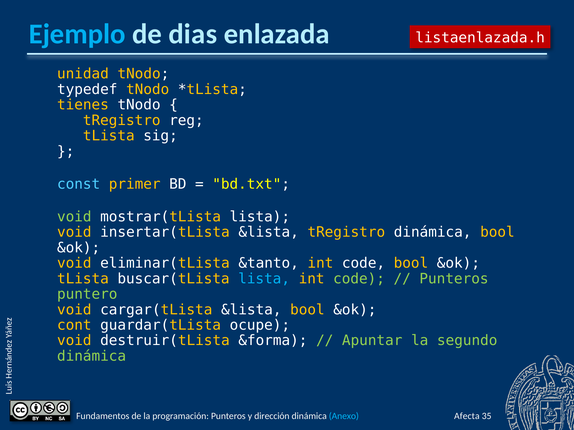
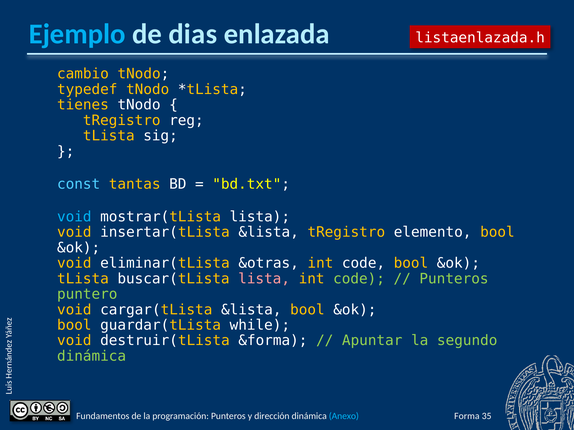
unidad: unidad -> cambio
typedef colour: white -> yellow
primer: primer -> tantas
void at (74, 217) colour: light green -> light blue
tRegistro dinámica: dinámica -> elemento
&tanto: &tanto -> &otras
lista at (264, 279) colour: light blue -> pink
cont at (74, 325): cont -> bool
ocupe: ocupe -> while
Afecta: Afecta -> Forma
